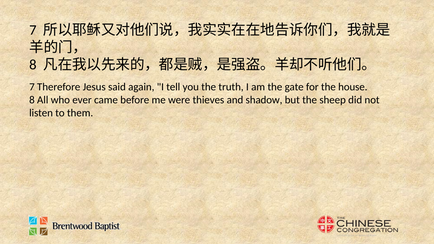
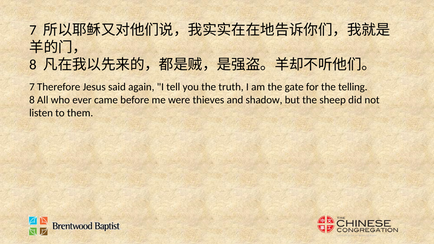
house: house -> telling
